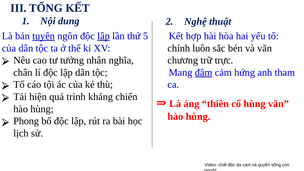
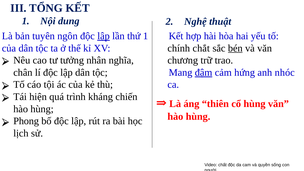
tuyên underline: present -> none
thứ 5: 5 -> 1
luôn: luôn -> chắt
bén underline: none -> present
trực: trực -> trao
tham: tham -> nhóc
